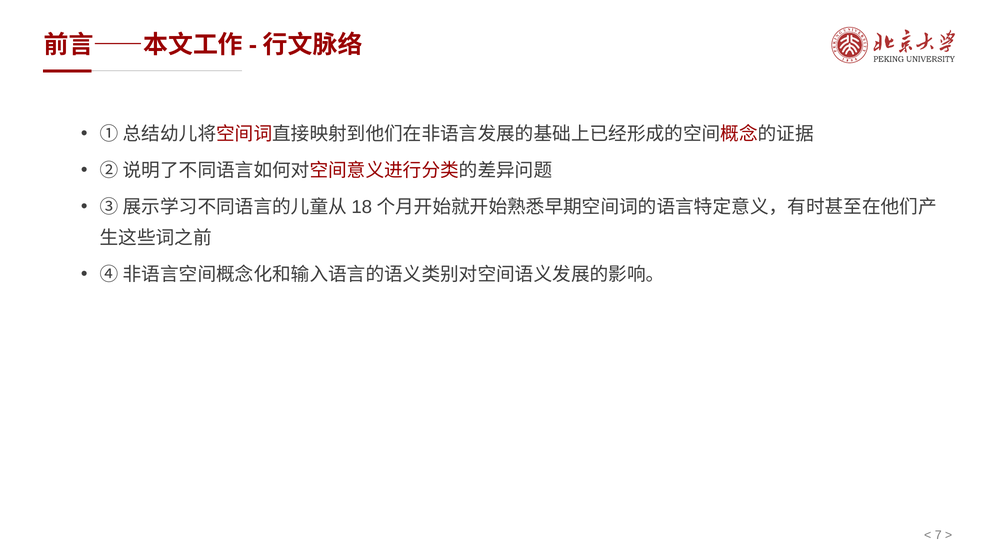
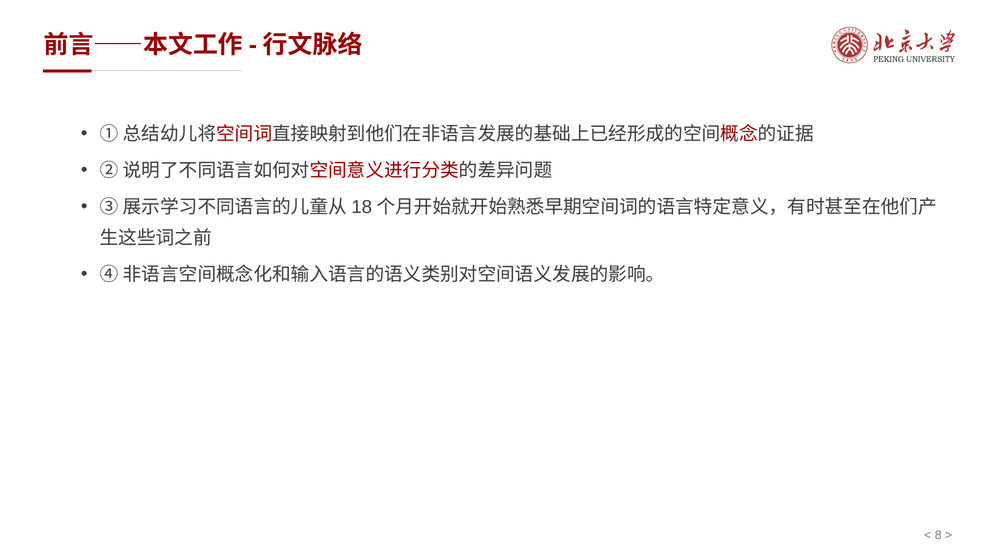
7: 7 -> 8
